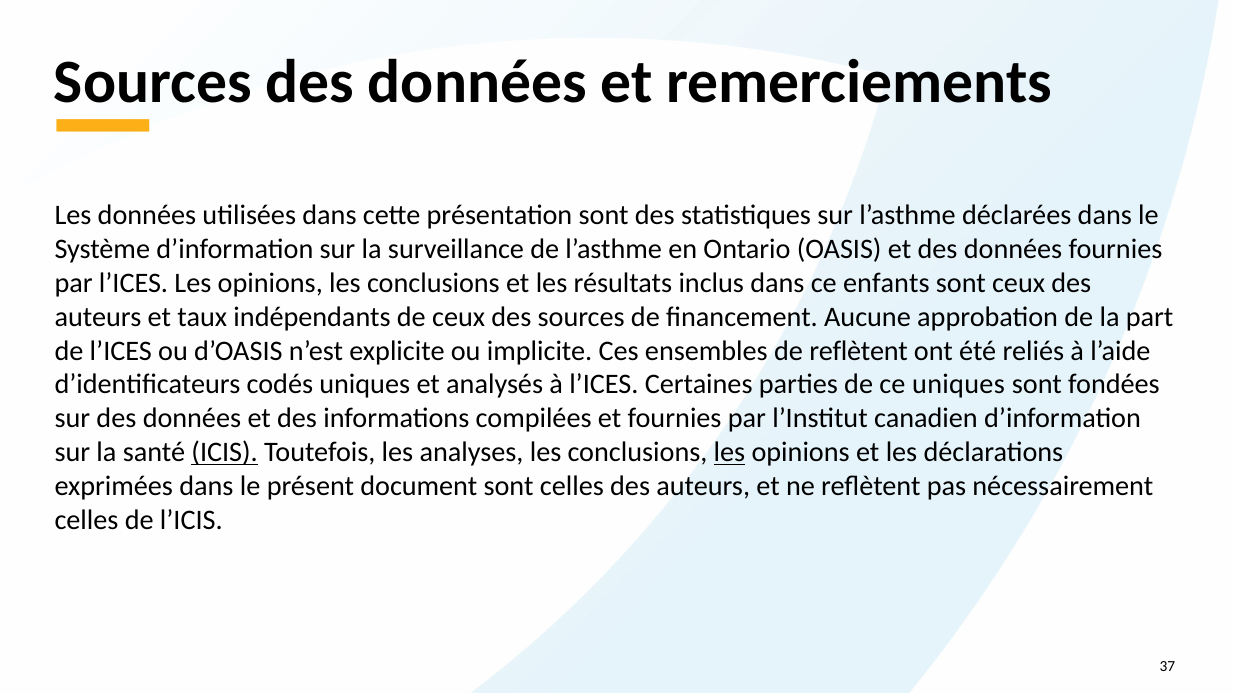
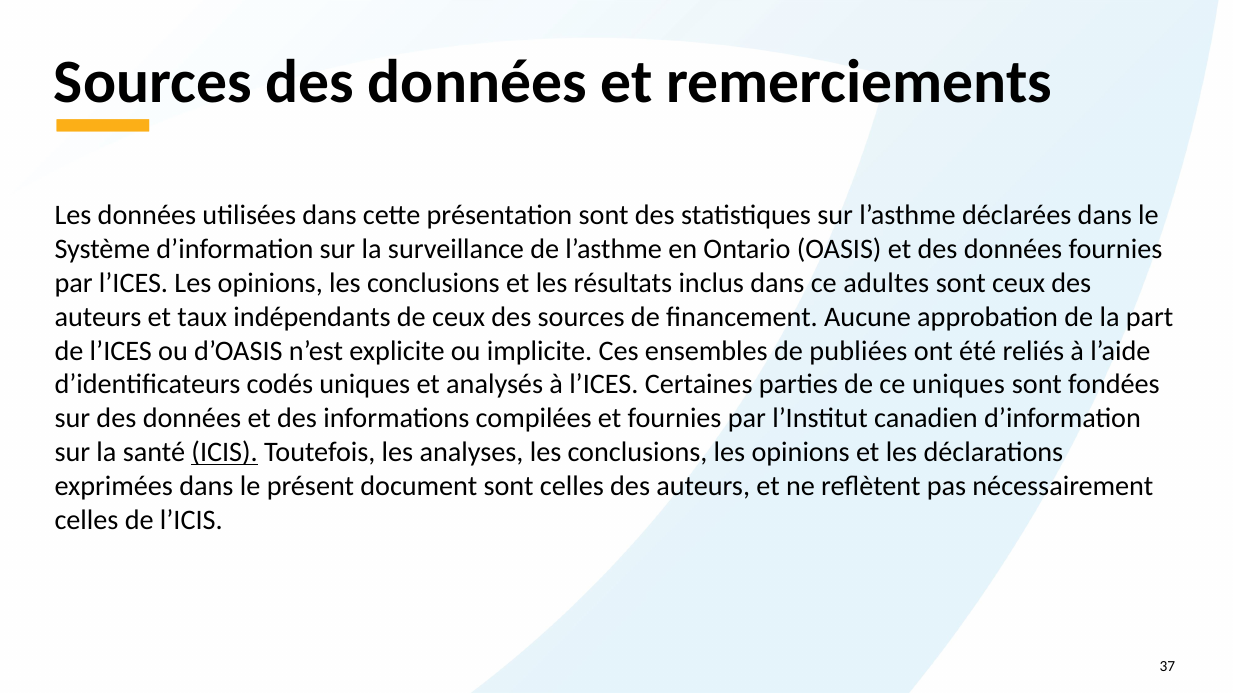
enfants: enfants -> adultes
de reflètent: reflètent -> publiées
les at (729, 453) underline: present -> none
